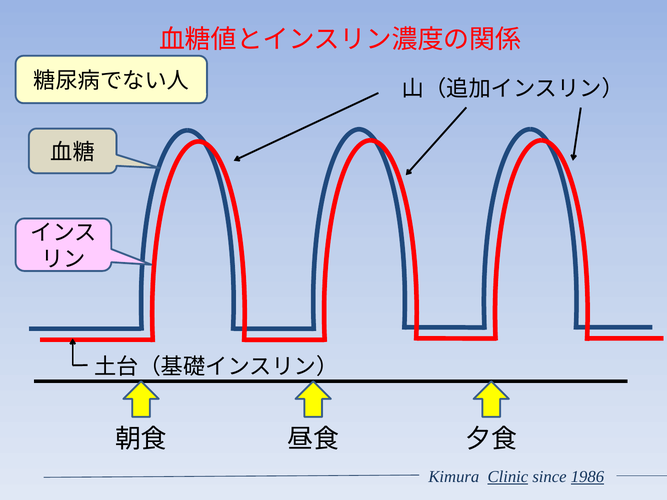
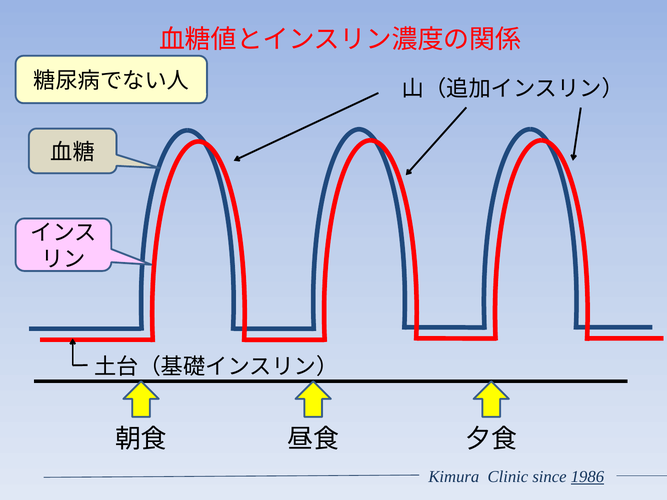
Clinic underline: present -> none
